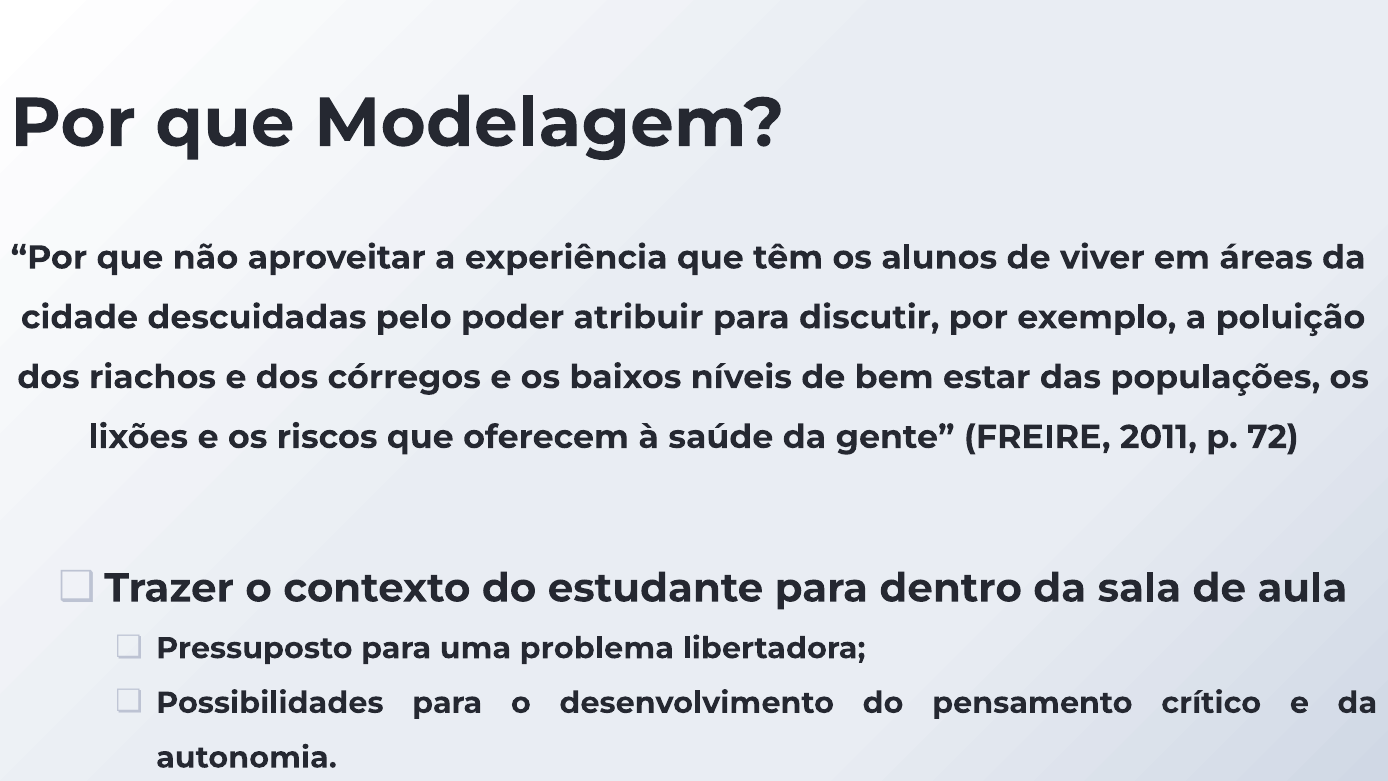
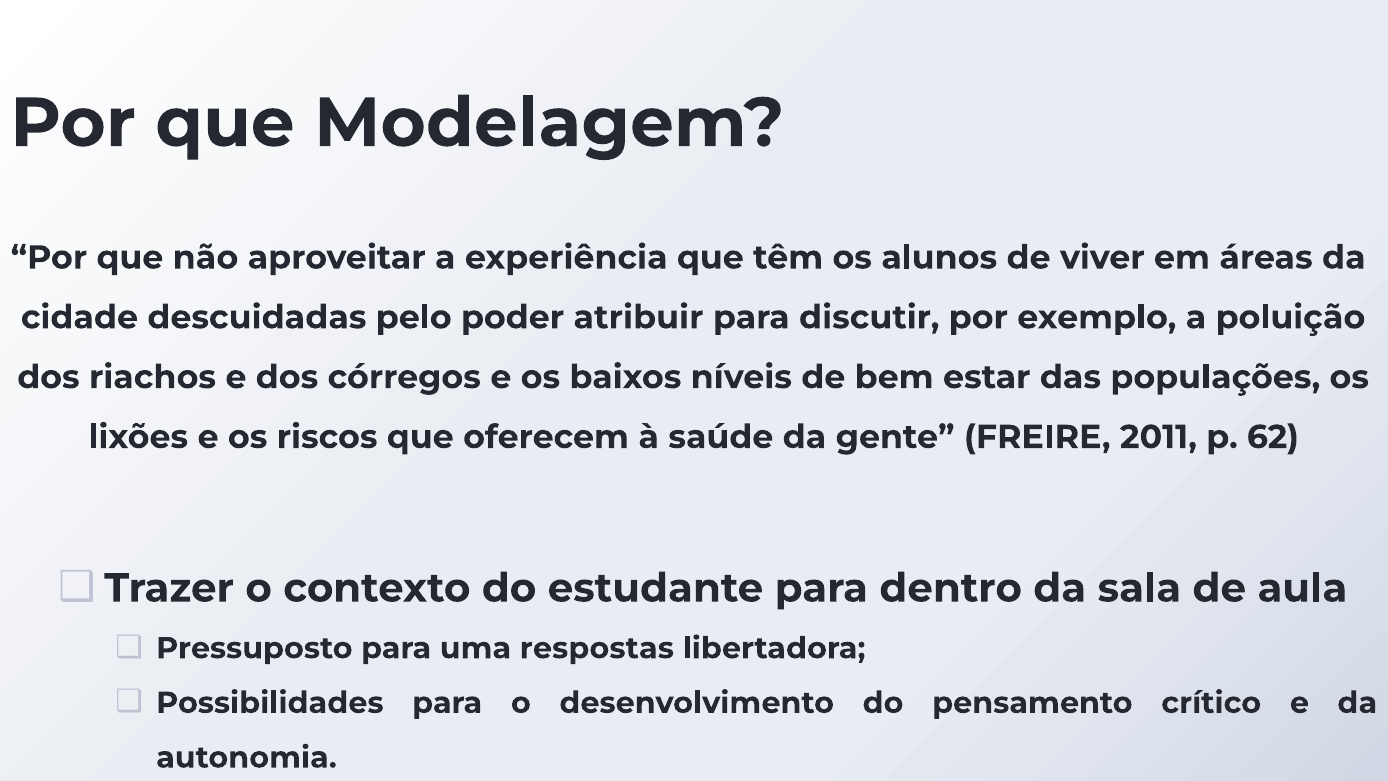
72: 72 -> 62
problema: problema -> respostas
